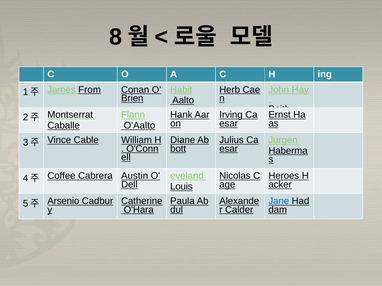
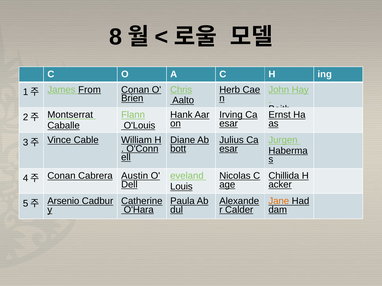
Habit: Habit -> Chris
O'Aalto: O'Aalto -> O'Louis
Heroes: Heroes -> Chillida
Coffee at (61, 176): Coffee -> Conan
Jane colour: blue -> orange
